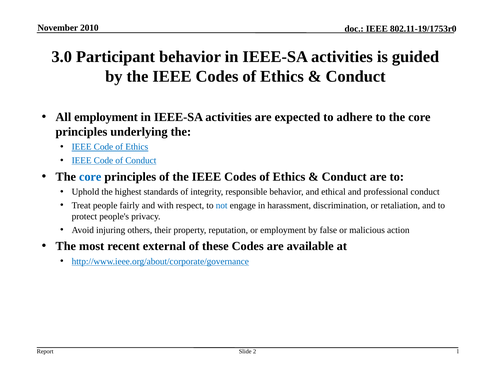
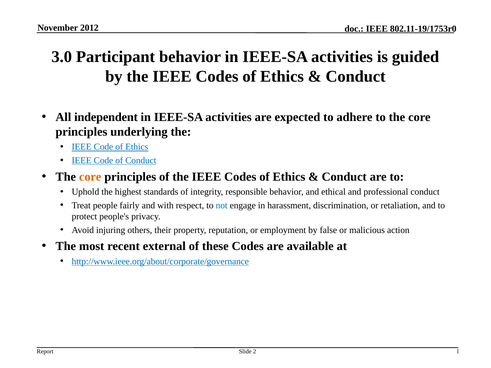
2010: 2010 -> 2012
All employment: employment -> independent
core at (90, 177) colour: blue -> orange
